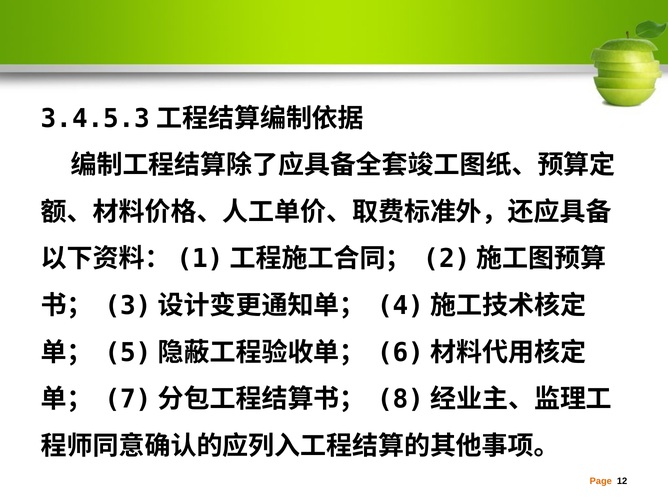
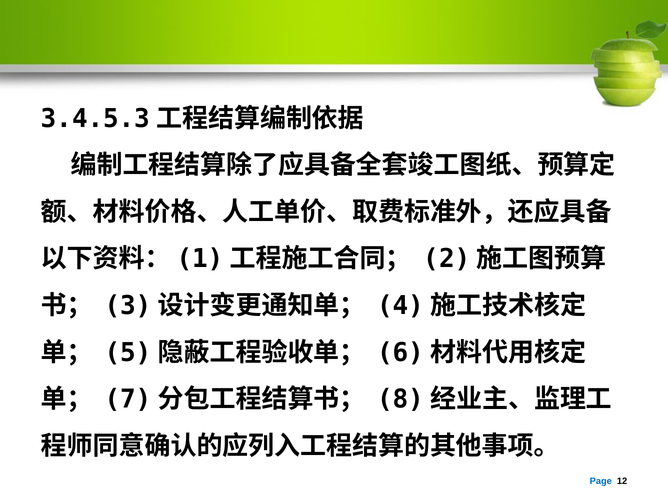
Page colour: orange -> blue
